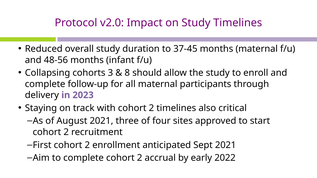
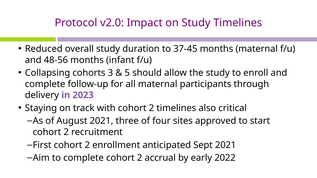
8: 8 -> 5
